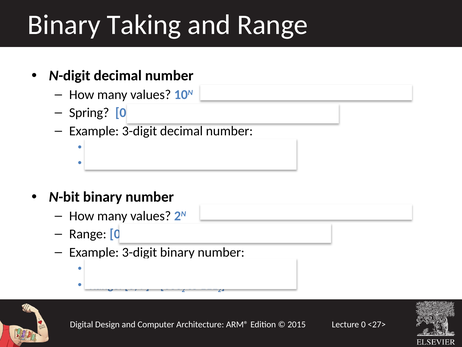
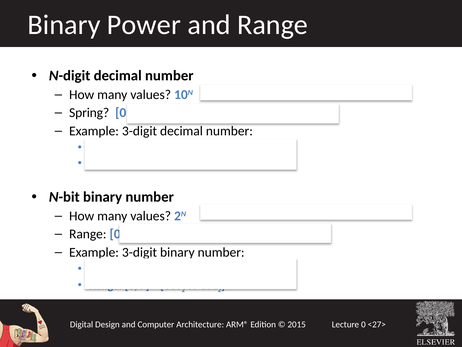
Taking: Taking -> Power
